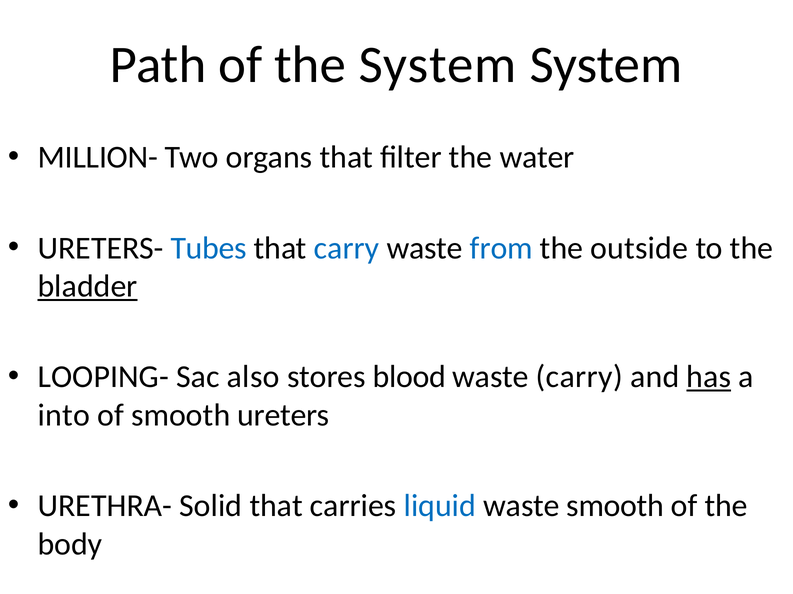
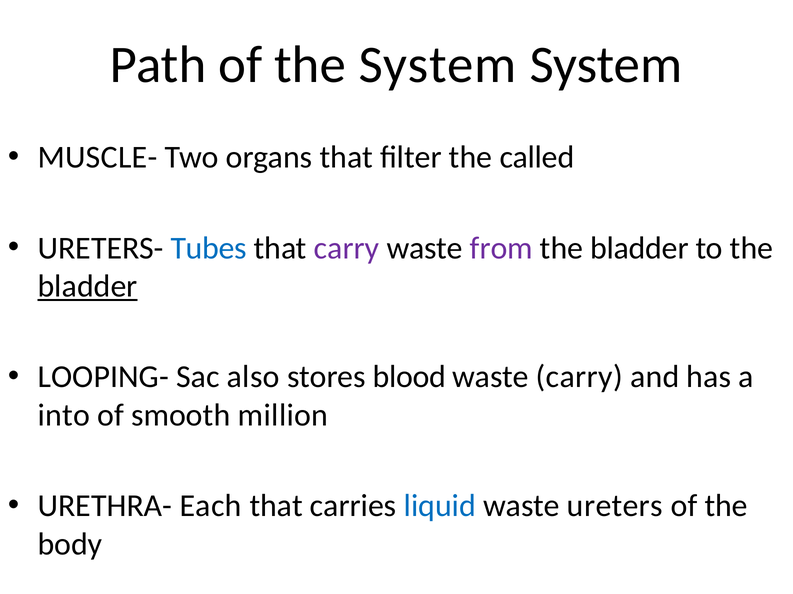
MILLION-: MILLION- -> MUSCLE-
water: water -> called
carry at (347, 248) colour: blue -> purple
from colour: blue -> purple
outside at (639, 248): outside -> bladder
has underline: present -> none
ureters: ureters -> million
Solid: Solid -> Each
waste smooth: smooth -> ureters
